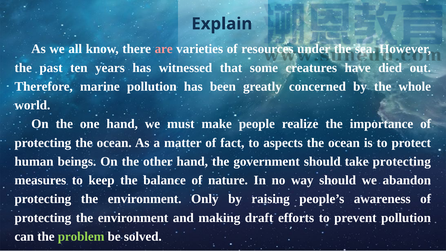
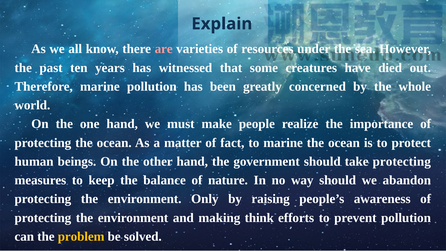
to aspects: aspects -> marine
draft: draft -> think
problem colour: light green -> yellow
